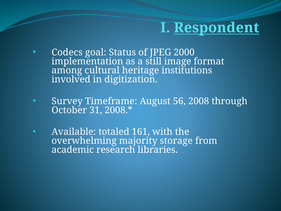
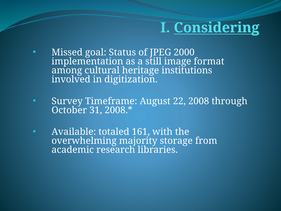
Respondent: Respondent -> Considering
Codecs: Codecs -> Missed
56: 56 -> 22
